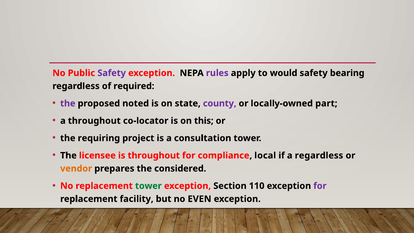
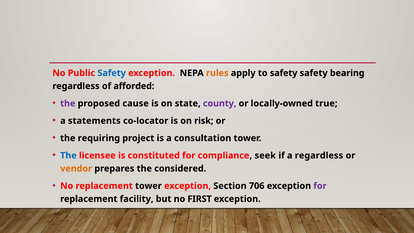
Safety at (112, 73) colour: purple -> blue
rules colour: purple -> orange
to would: would -> safety
required: required -> afforded
noted: noted -> cause
part: part -> true
a throughout: throughout -> statements
this: this -> risk
The at (68, 155) colour: black -> blue
is throughout: throughout -> constituted
local: local -> seek
tower at (148, 186) colour: green -> black
110: 110 -> 706
EVEN: EVEN -> FIRST
